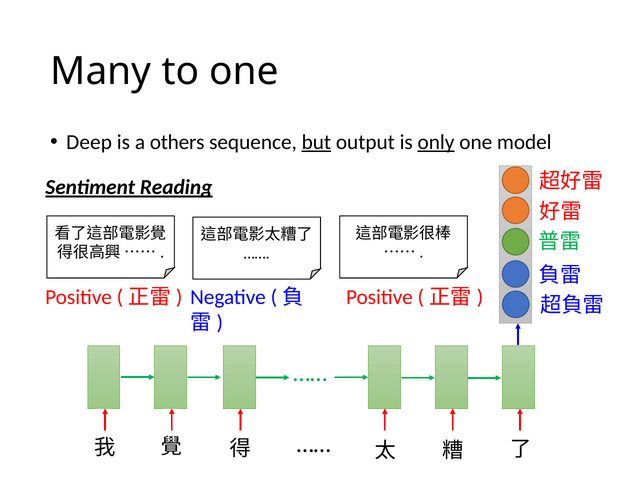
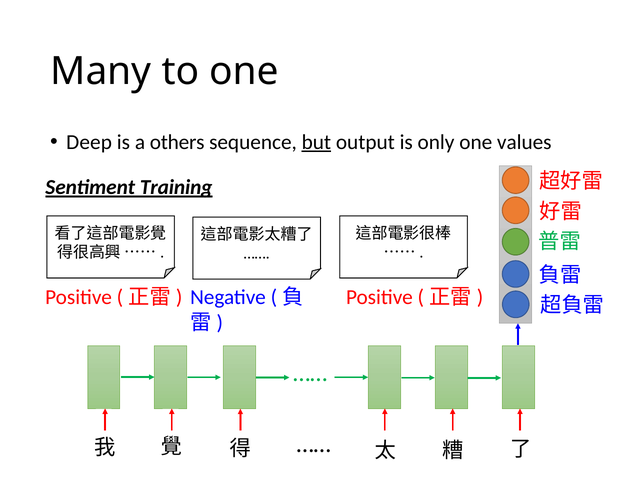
only underline: present -> none
model: model -> values
Reading: Reading -> Training
